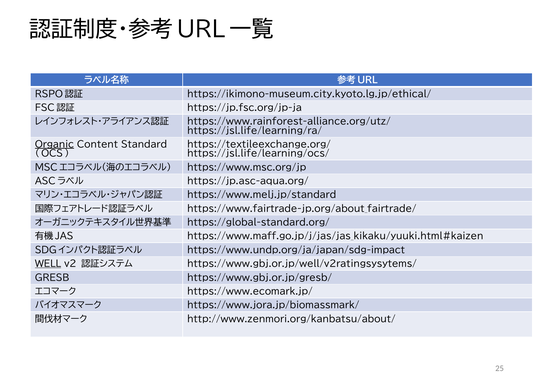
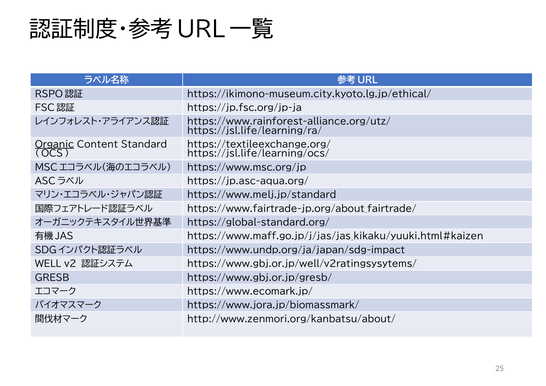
WELL underline: present -> none
